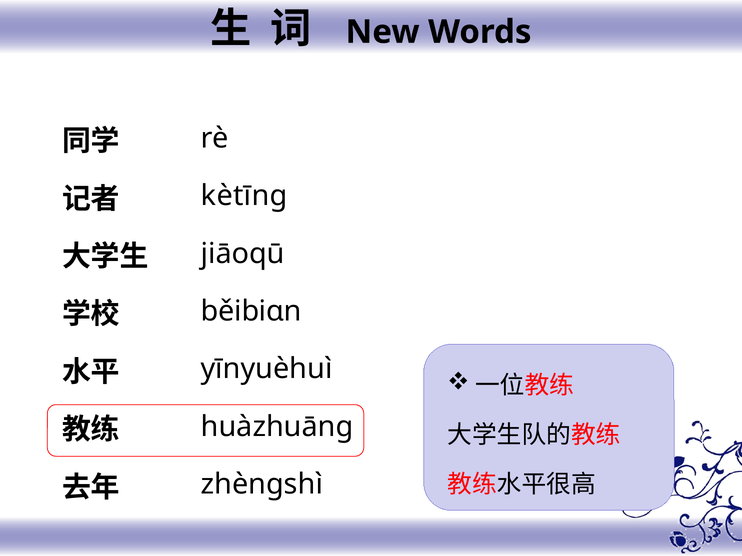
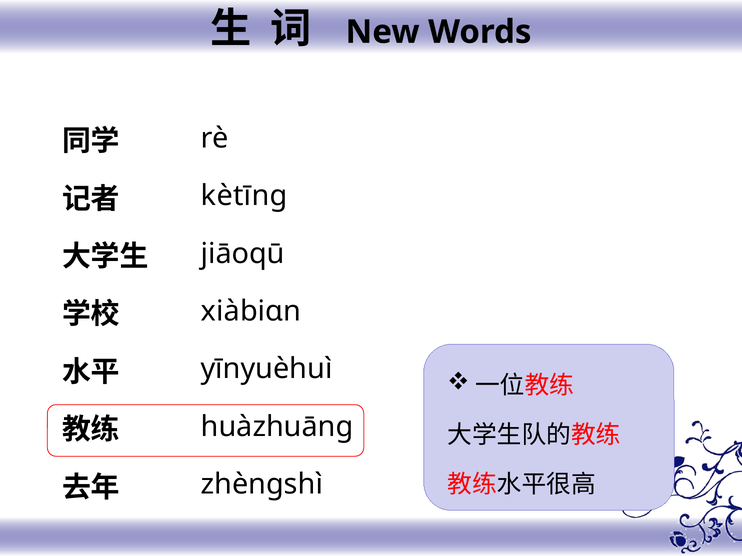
běibiɑn: běibiɑn -> xiàbiɑn
